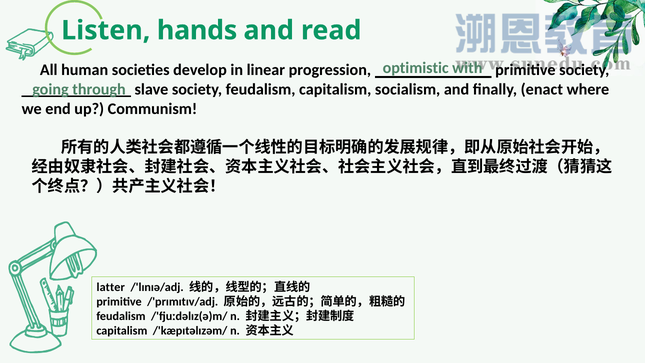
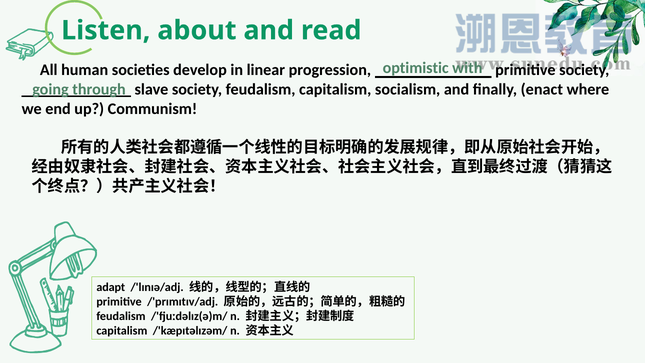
hands: hands -> about
latter: latter -> adapt
